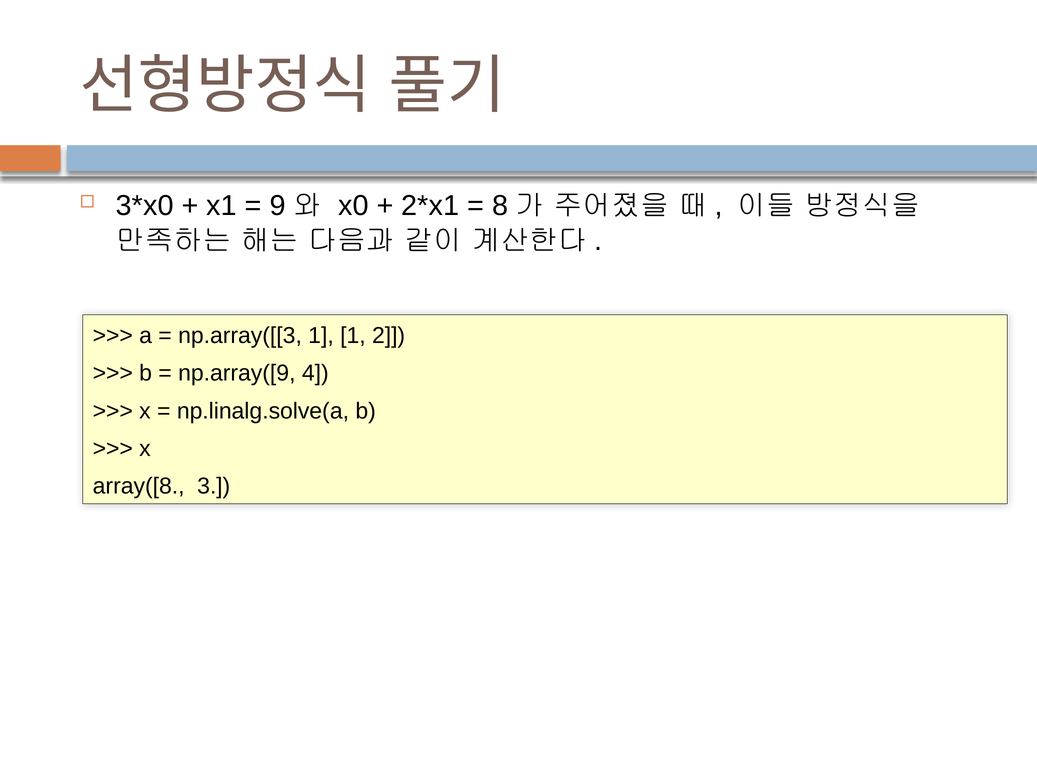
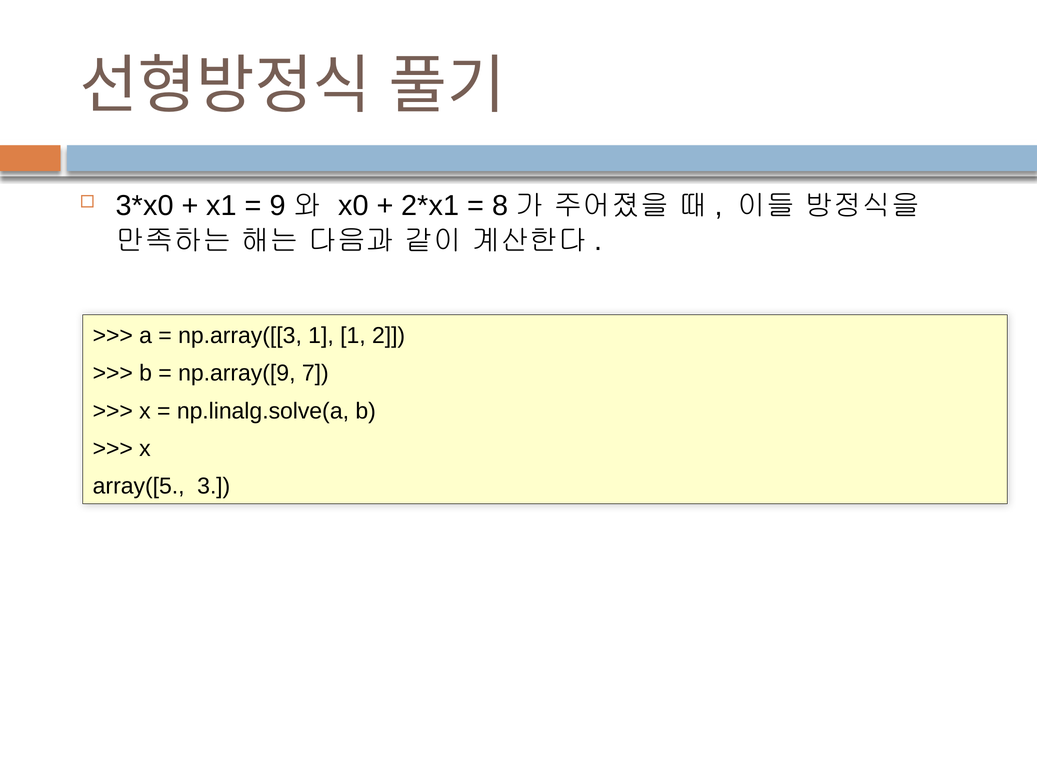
4: 4 -> 7
array([8: array([8 -> array([5
